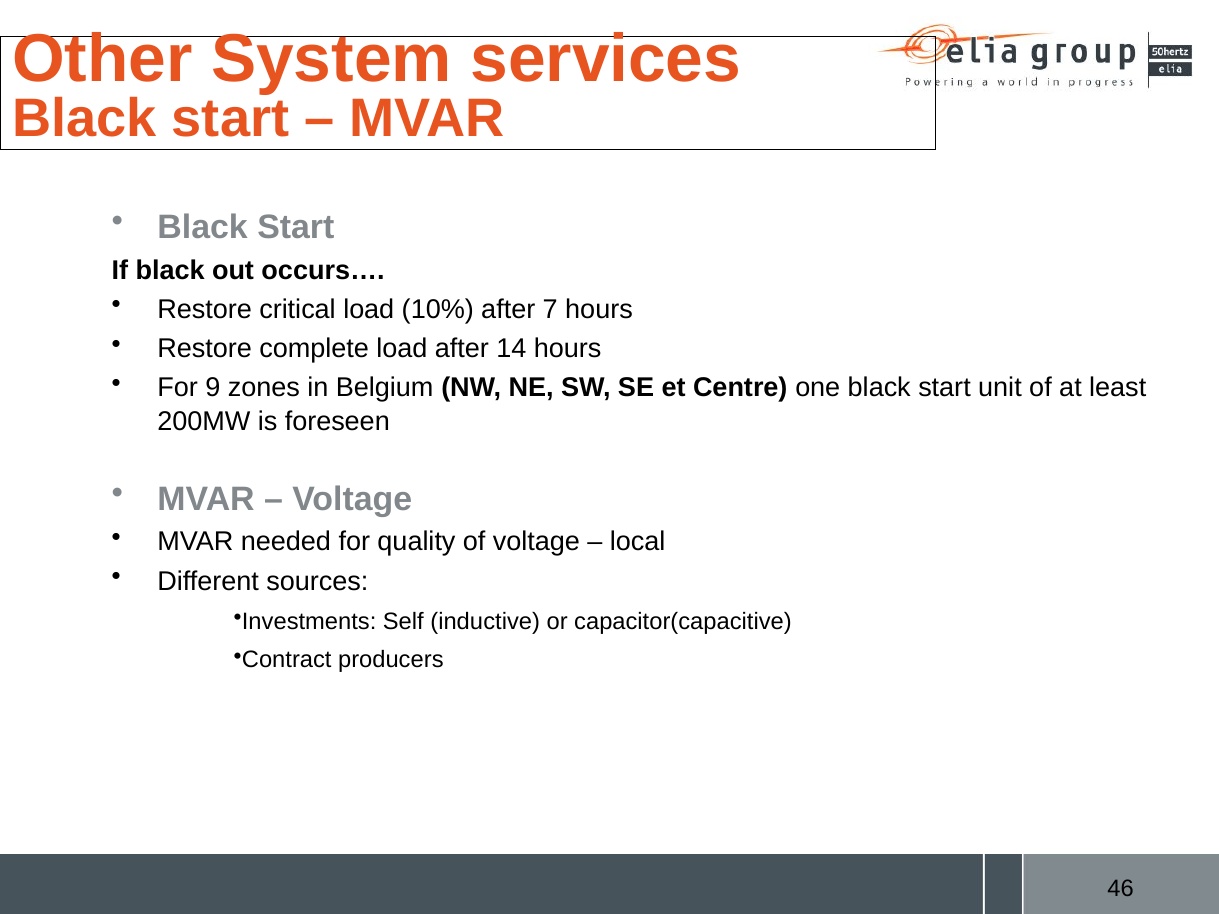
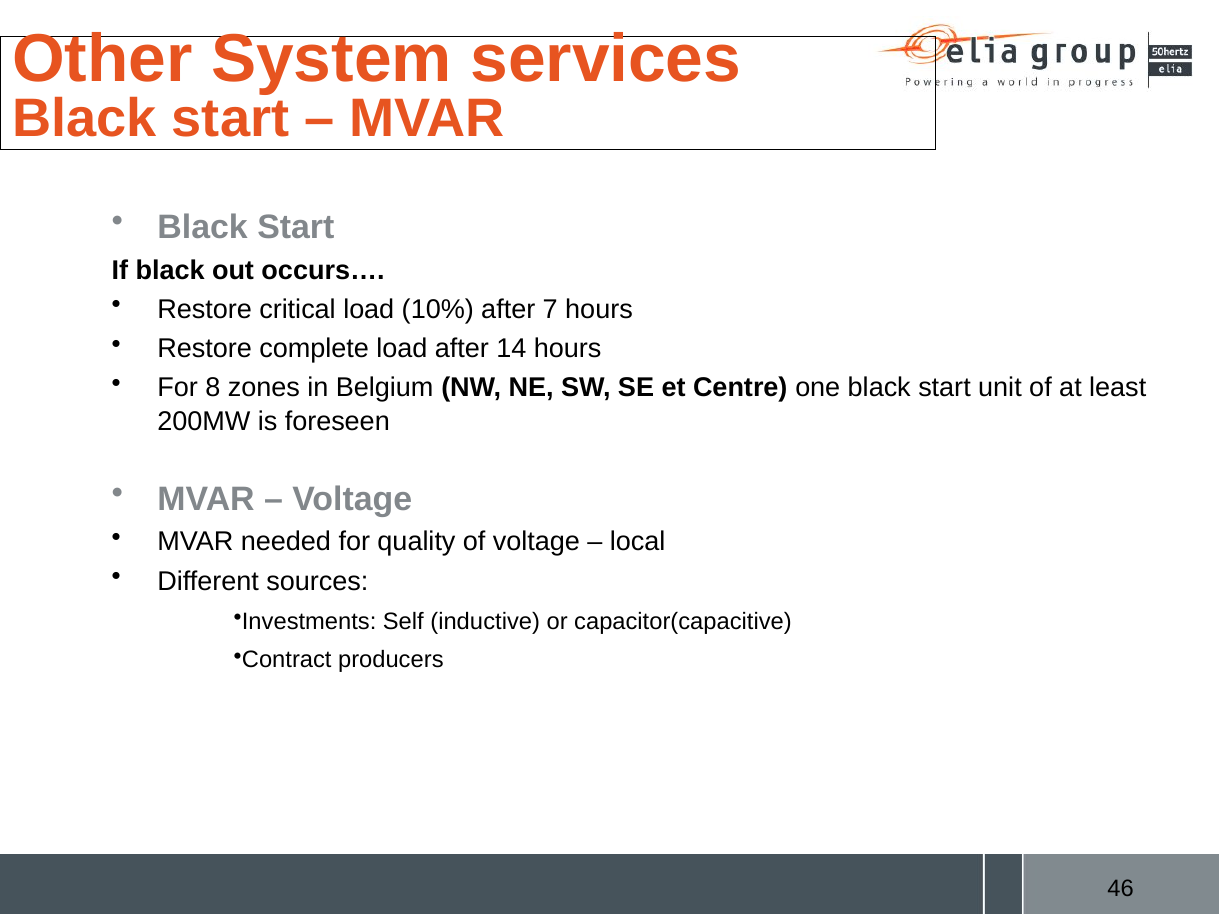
9: 9 -> 8
